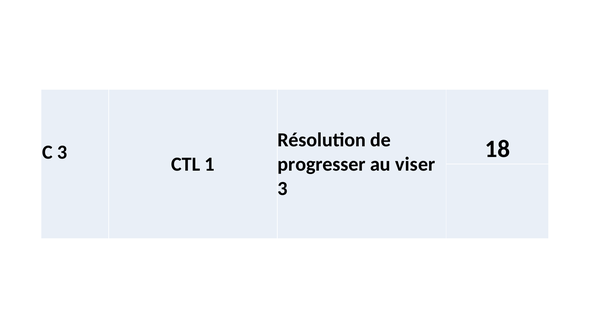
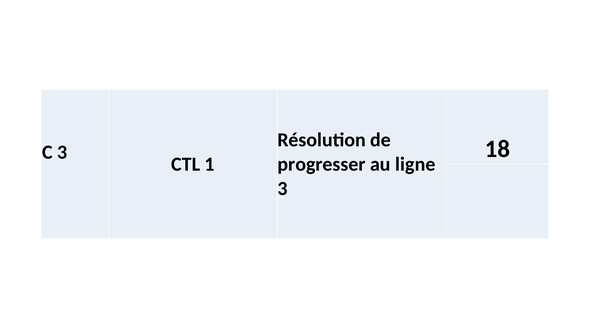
viser: viser -> ligne
